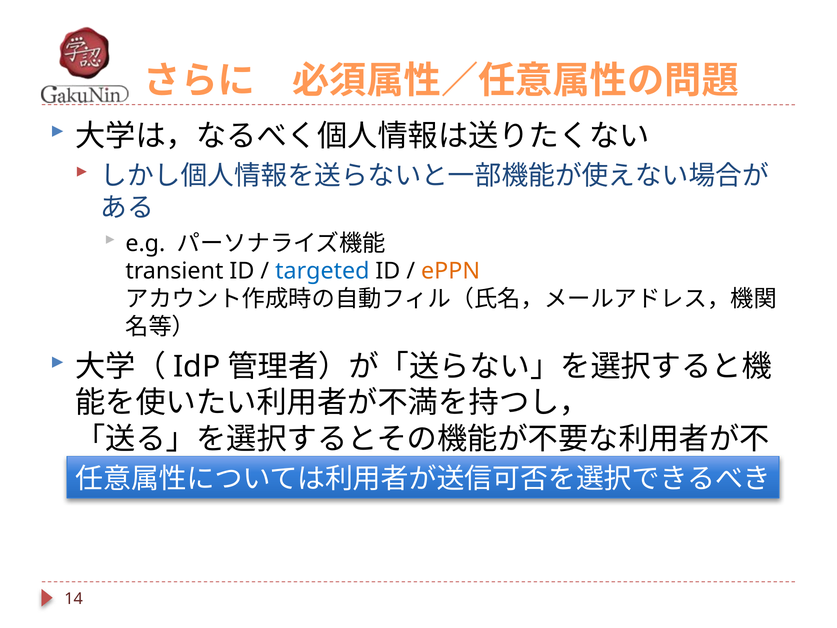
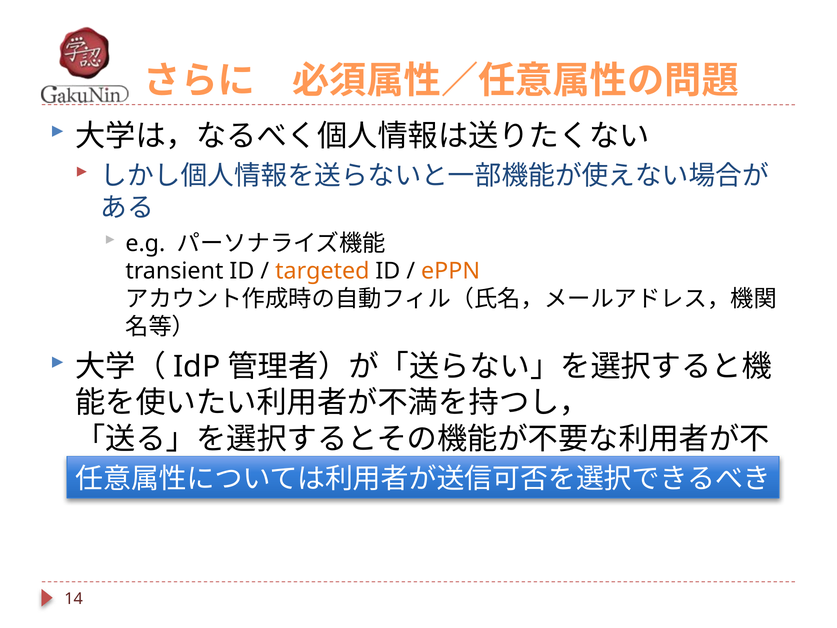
targeted colour: blue -> orange
